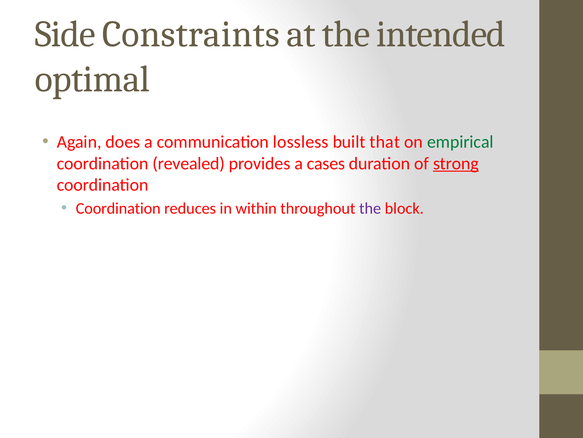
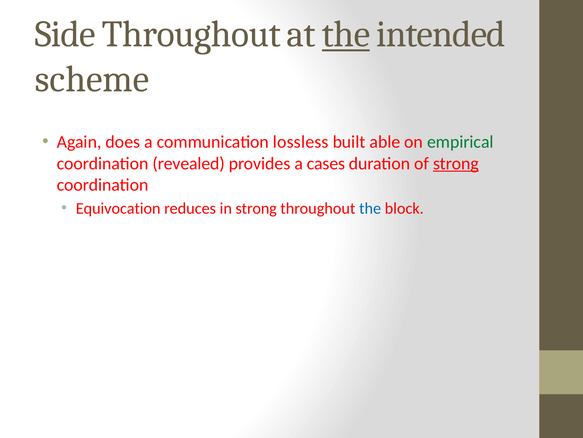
Side Constraints: Constraints -> Throughout
the at (346, 34) underline: none -> present
optimal: optimal -> scheme
that: that -> able
Coordination at (118, 208): Coordination -> Equivocation
in within: within -> strong
the at (370, 208) colour: purple -> blue
